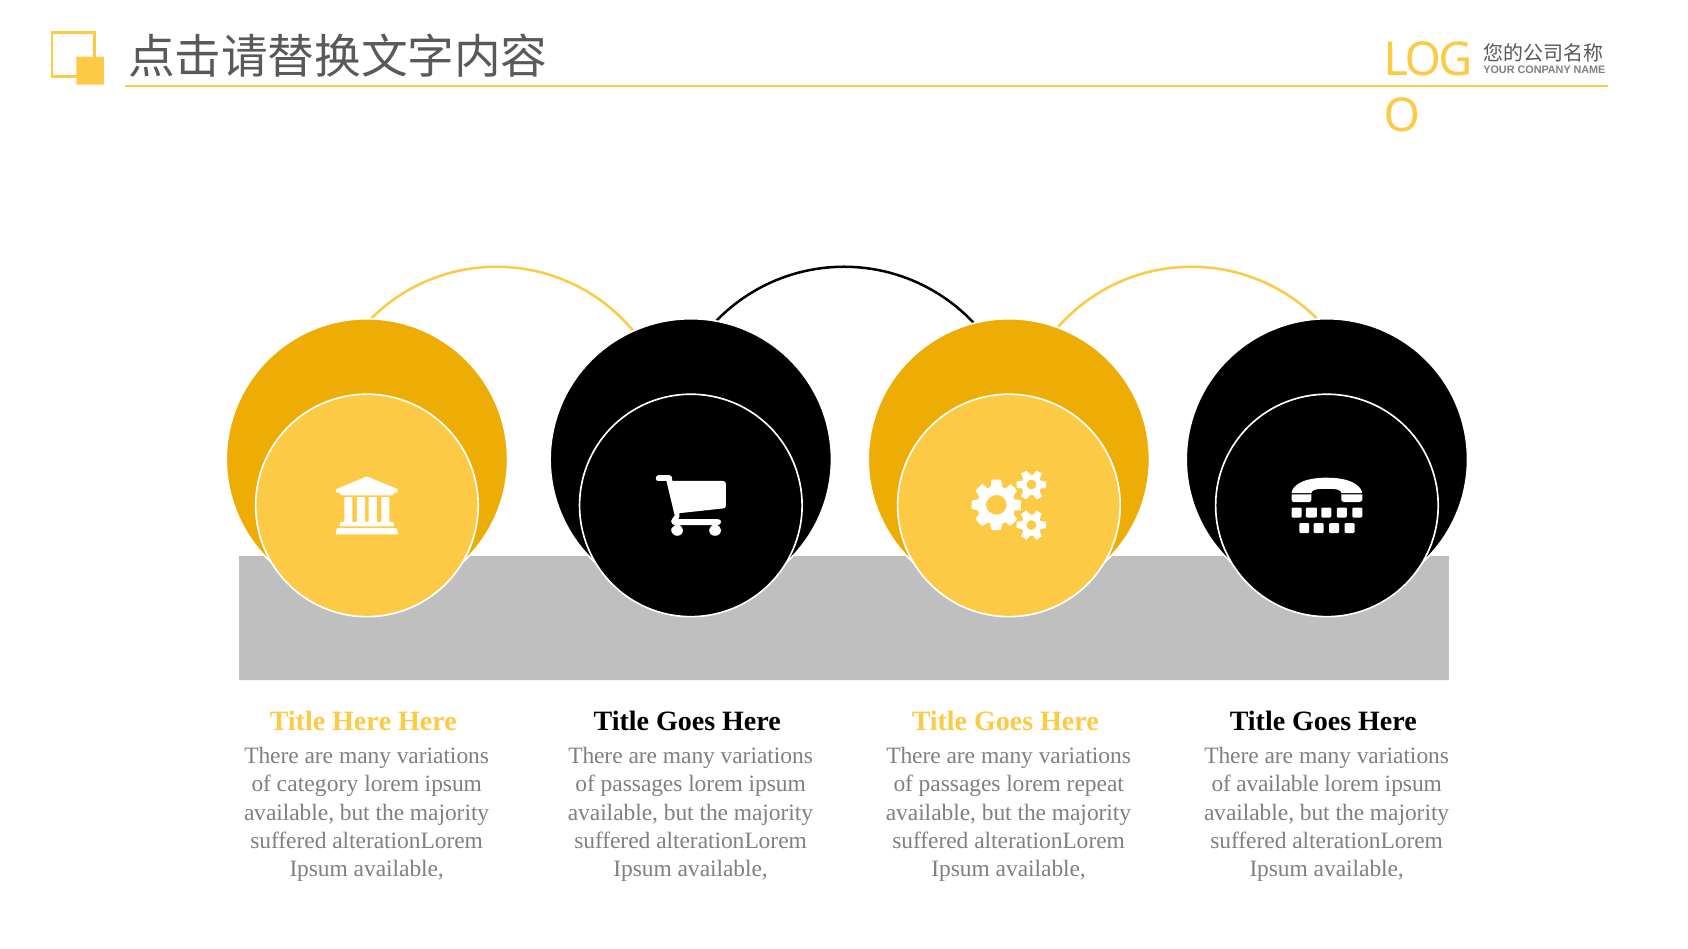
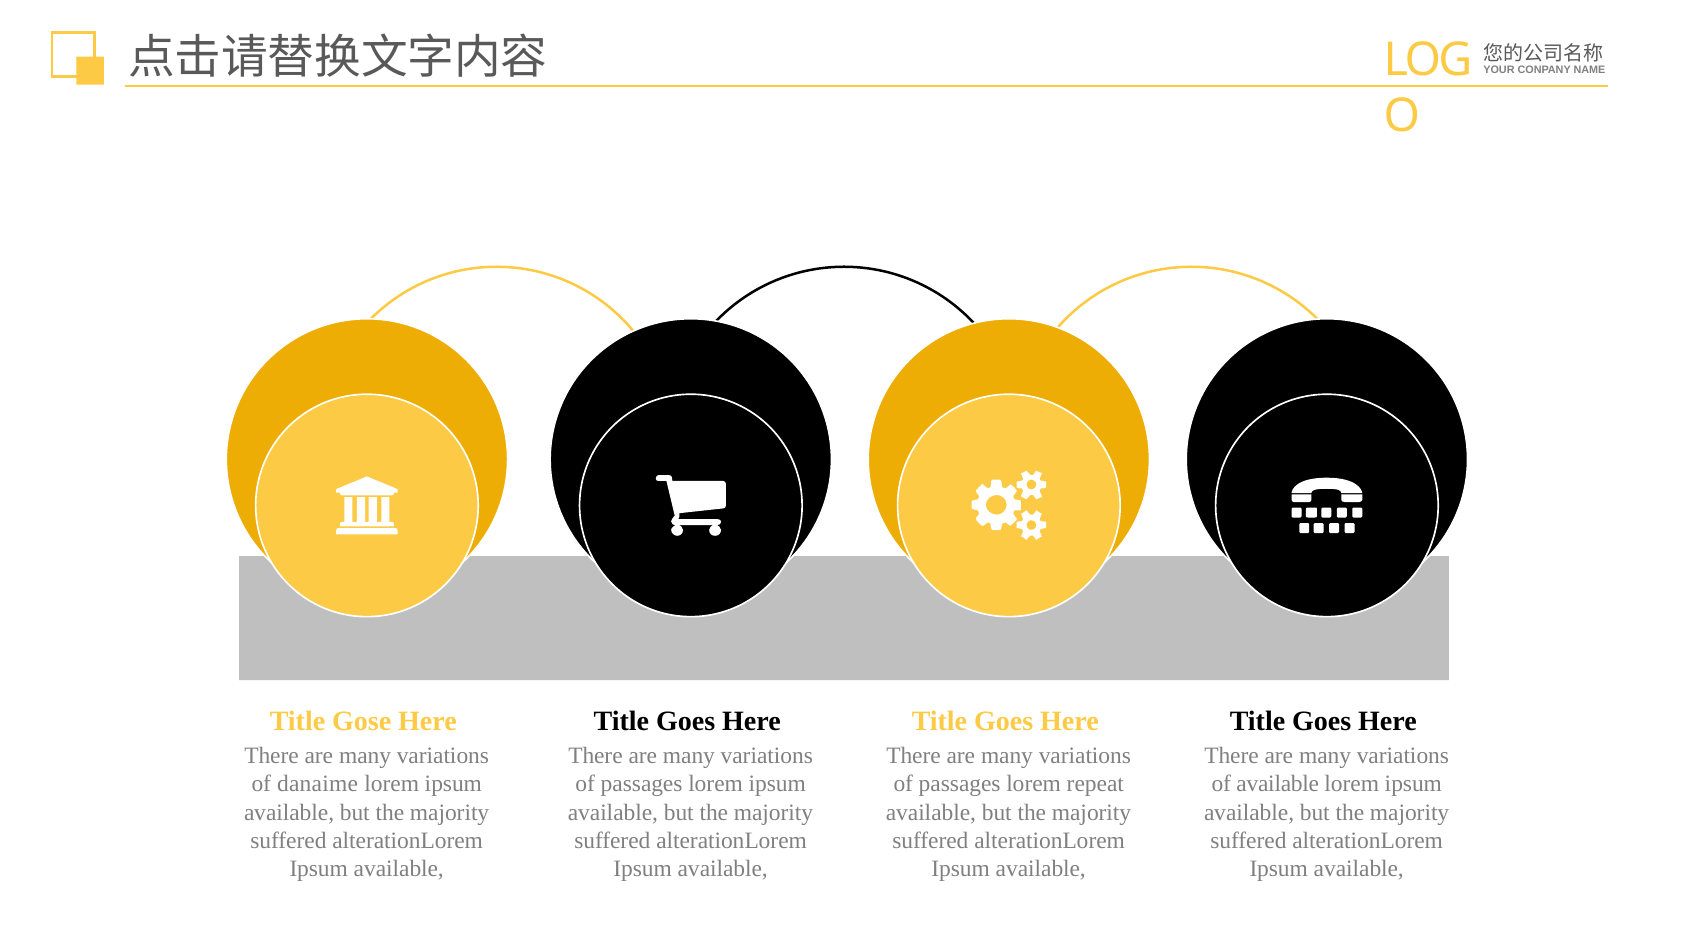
Title Here: Here -> Gose
category: category -> danaime
